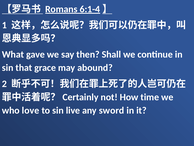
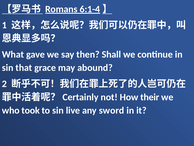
time: time -> their
love: love -> took
